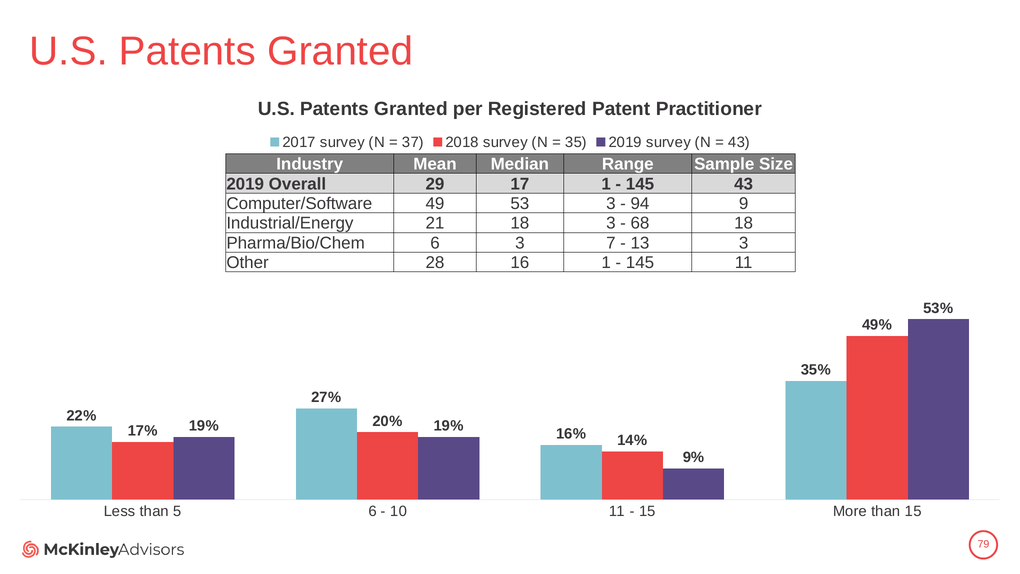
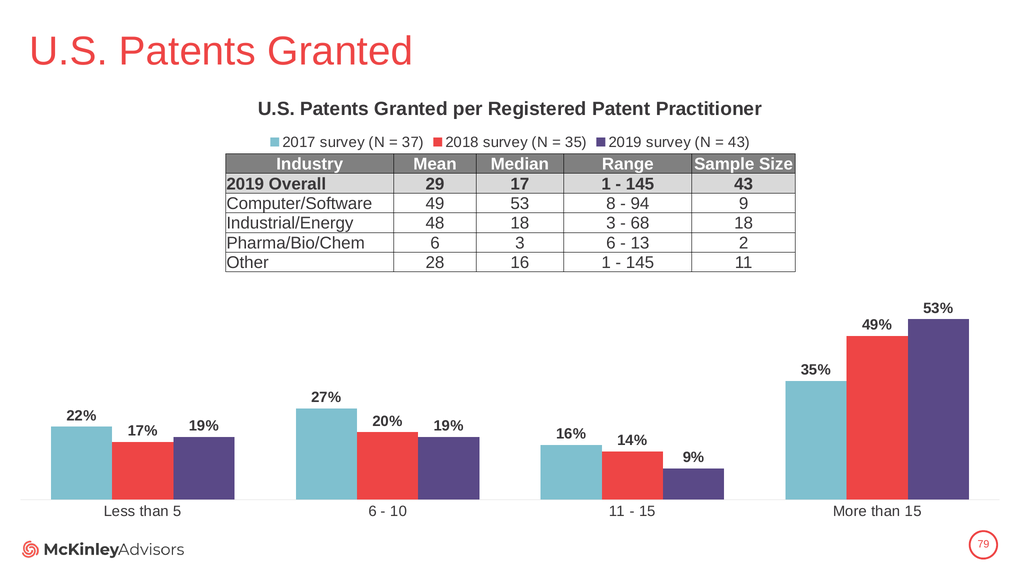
53 3: 3 -> 8
21: 21 -> 48
3 7: 7 -> 6
13 3: 3 -> 2
